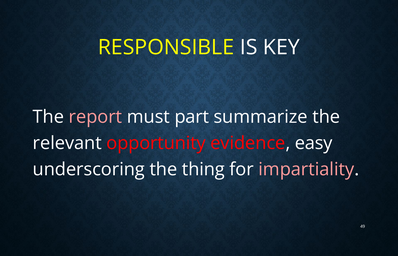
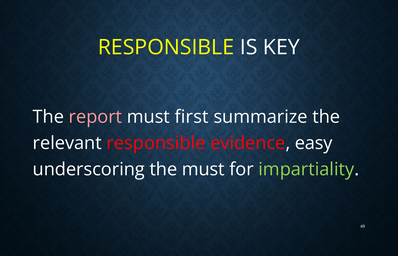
part: part -> first
relevant opportunity: opportunity -> responsible
the thing: thing -> must
impartiality colour: pink -> light green
